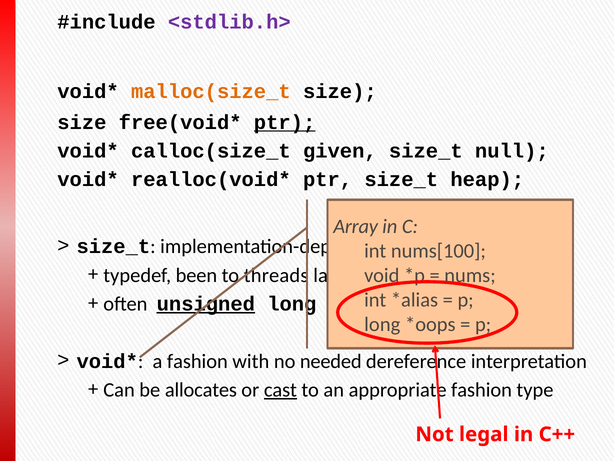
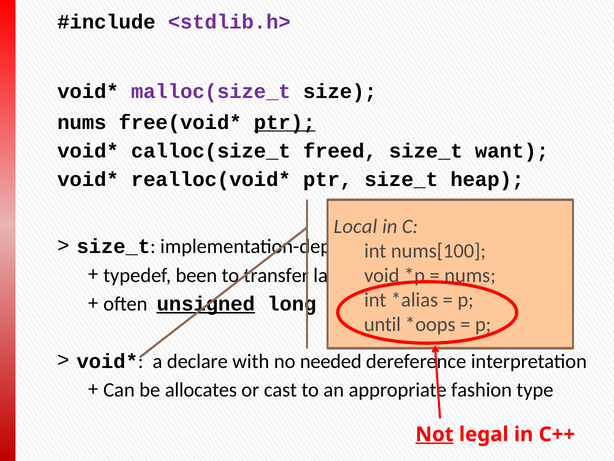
malloc(size_t colour: orange -> purple
size at (82, 122): size -> nums
given: given -> freed
null: null -> want
Array at (356, 226): Array -> Local
threads: threads -> transfer
long at (382, 324): long -> until
a fashion: fashion -> declare
cast underline: present -> none
Not underline: none -> present
